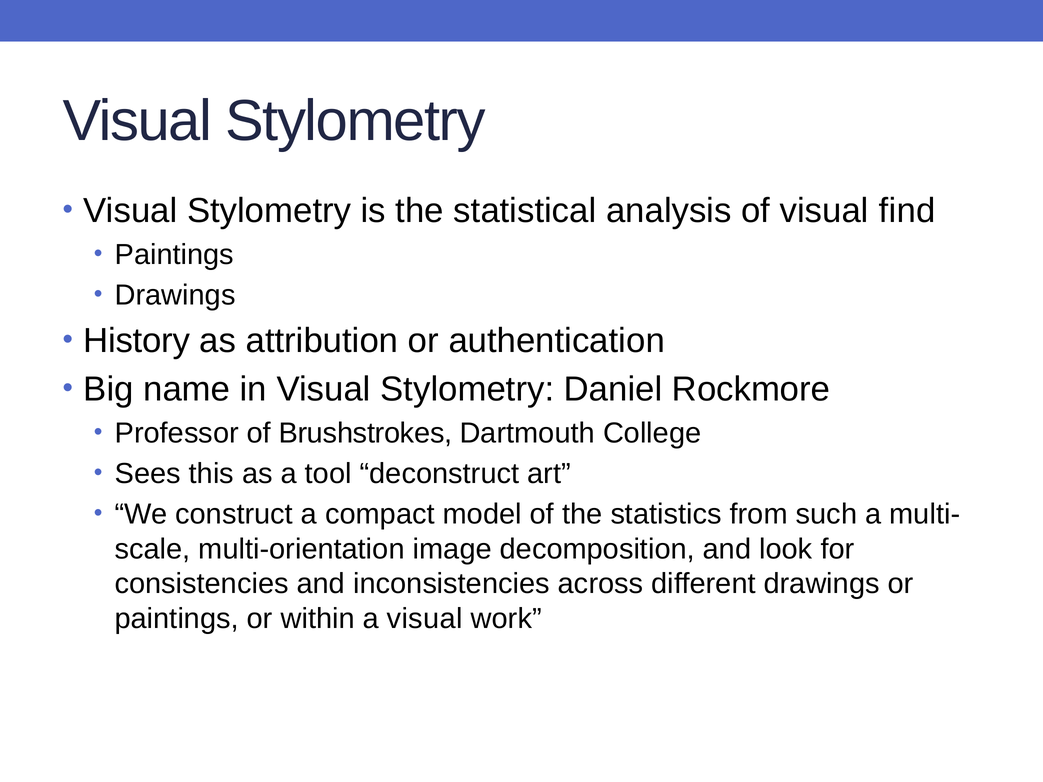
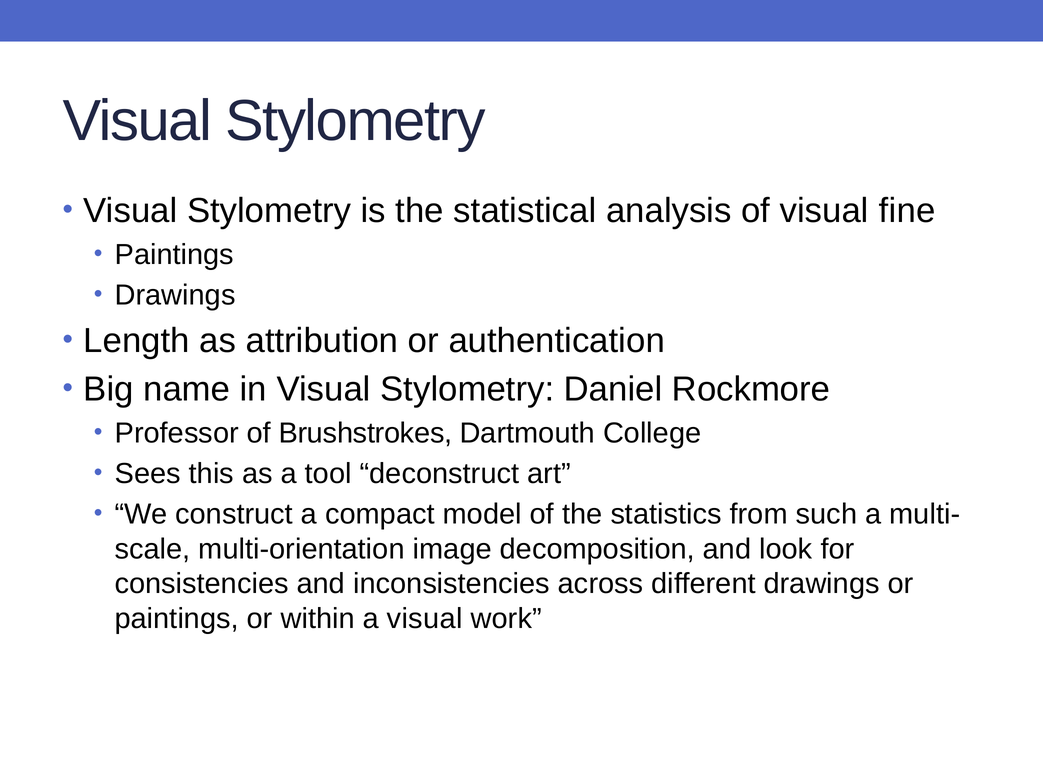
find: find -> fine
History: History -> Length
